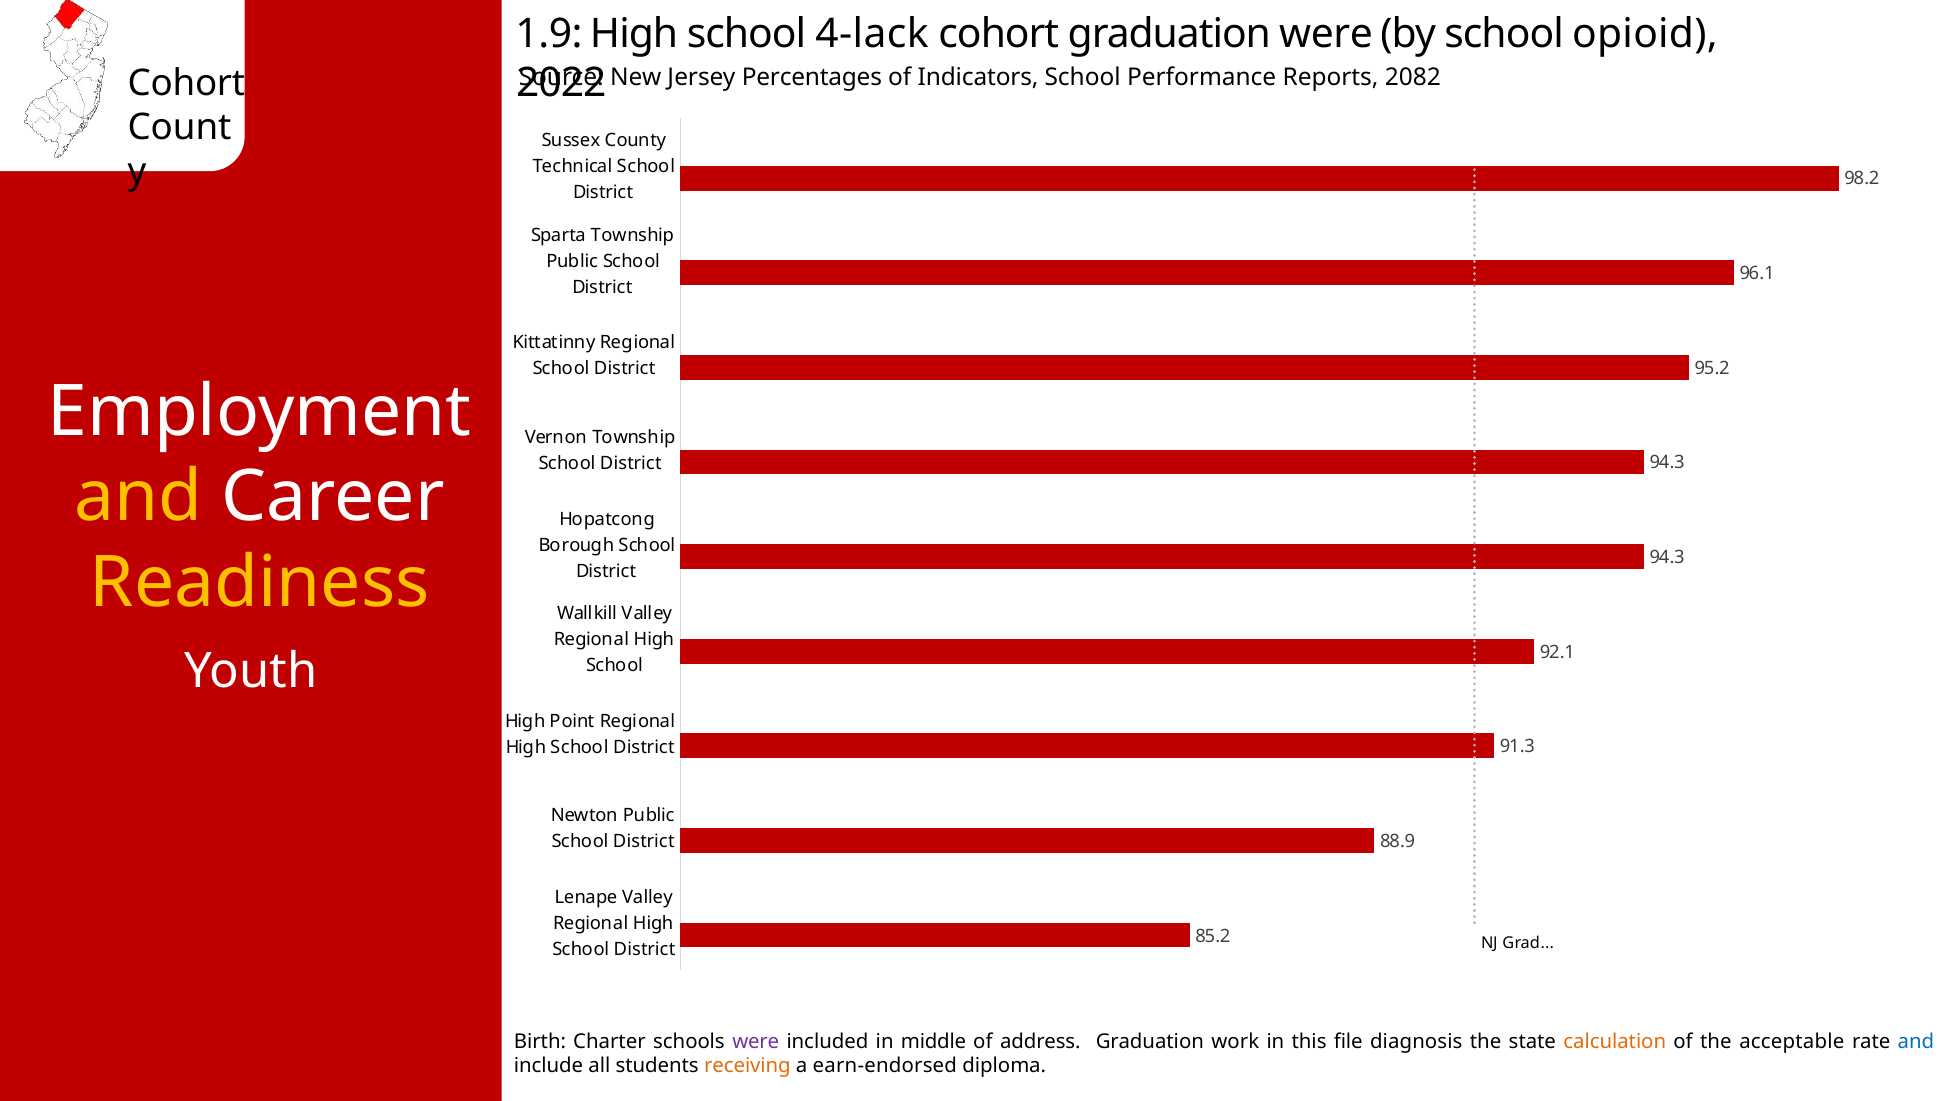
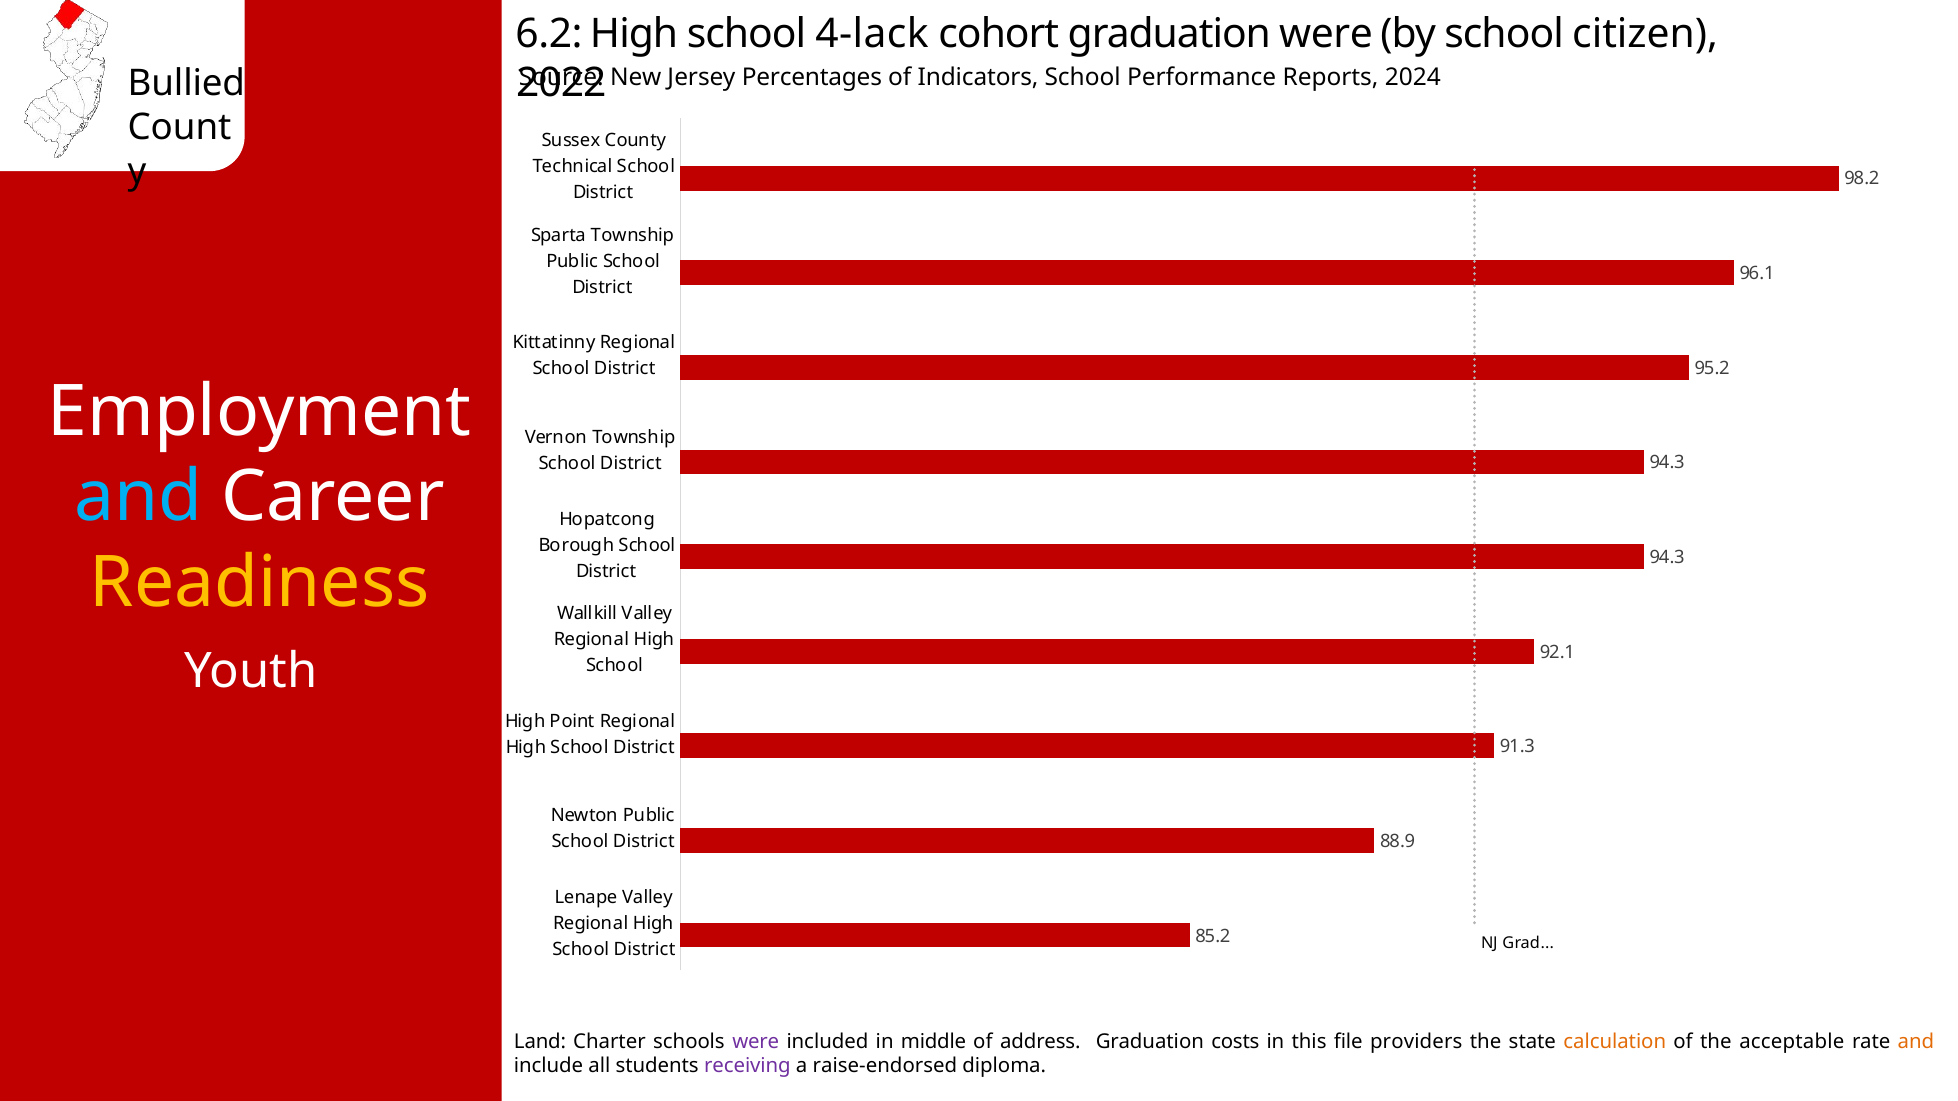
1.9: 1.9 -> 6.2
opioid: opioid -> citizen
2082: 2082 -> 2024
Cohort at (186, 84): Cohort -> Bullied
and at (139, 498) colour: yellow -> light blue
Birth: Birth -> Land
work: work -> costs
diagnosis: diagnosis -> providers
and at (1916, 1042) colour: blue -> orange
receiving colour: orange -> purple
earn-endorsed: earn-endorsed -> raise-endorsed
